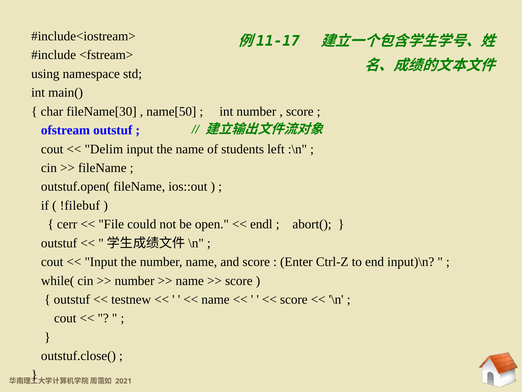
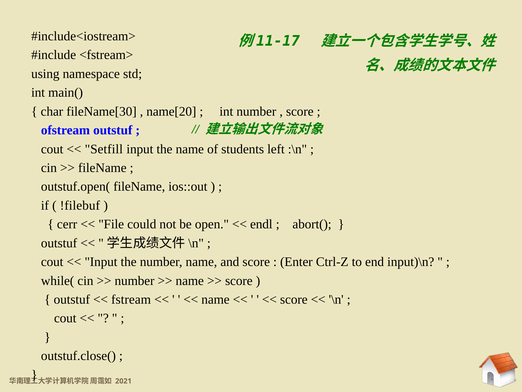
name[50: name[50 -> name[20
Delim: Delim -> Setfill
testnew: testnew -> fstream
